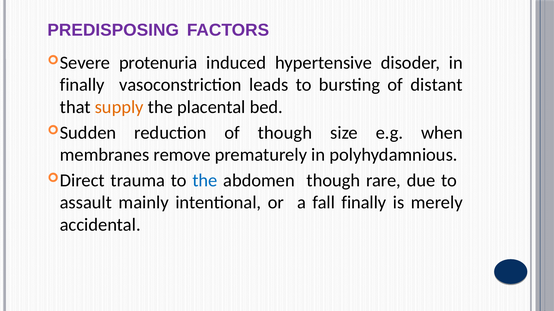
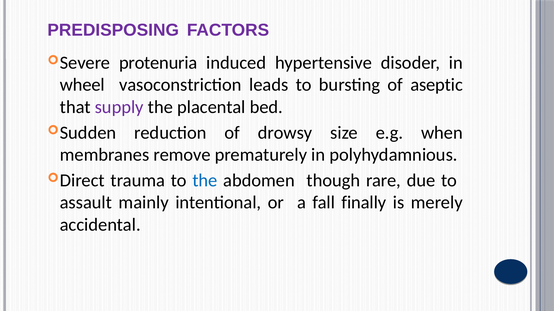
finally at (82, 85): finally -> wheel
distant: distant -> aseptic
supply colour: orange -> purple
of though: though -> drowsy
